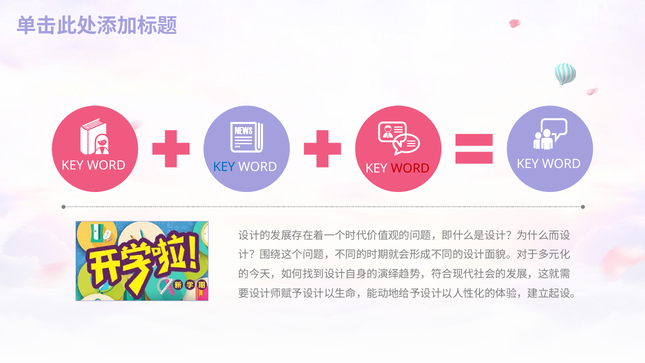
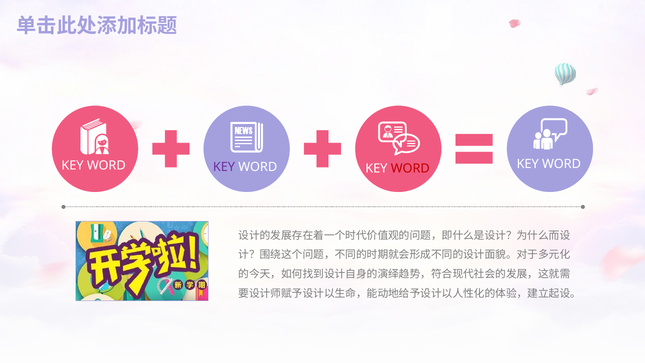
KEY at (224, 167) colour: blue -> purple
